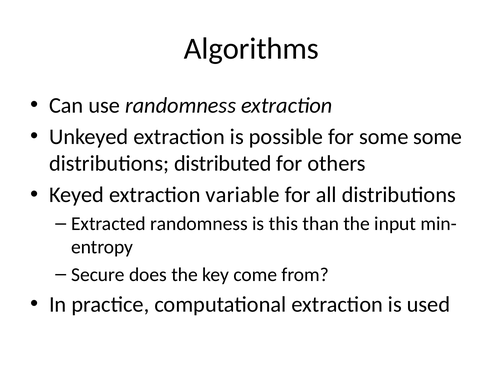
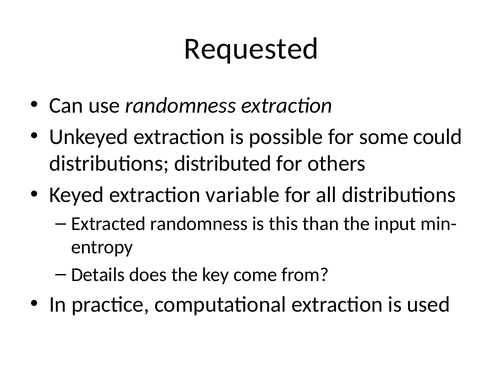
Algorithms: Algorithms -> Requested
some some: some -> could
Secure: Secure -> Details
